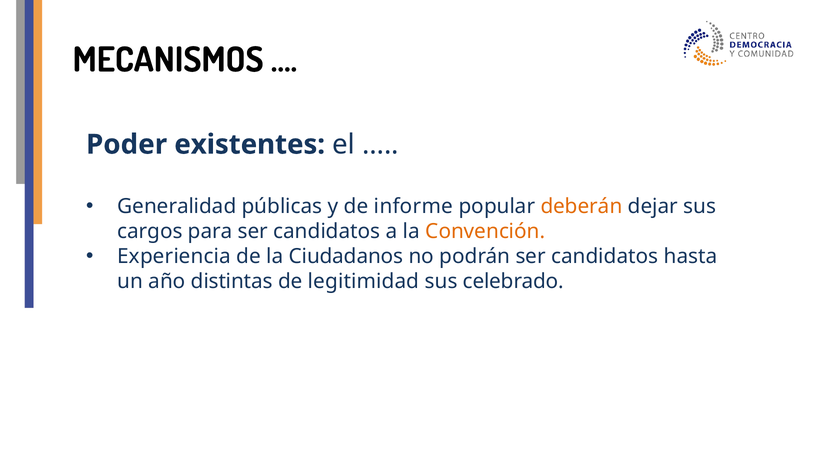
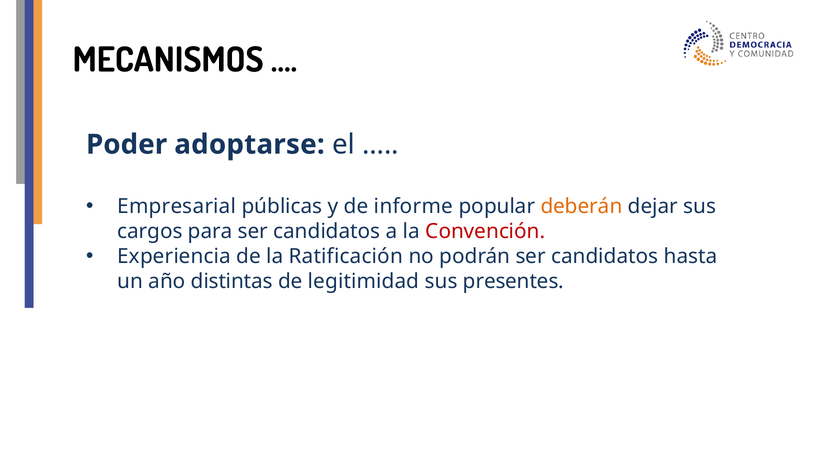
existentes: existentes -> adoptarse
Generalidad: Generalidad -> Empresarial
Convención colour: orange -> red
Ciudadanos: Ciudadanos -> Ratificación
celebrado: celebrado -> presentes
